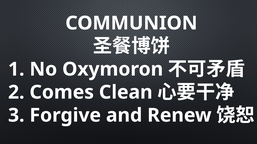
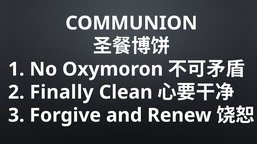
Comes: Comes -> Finally
